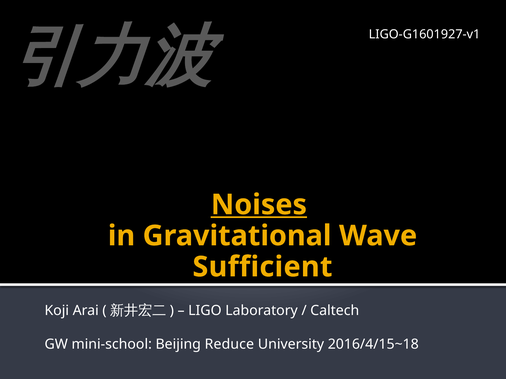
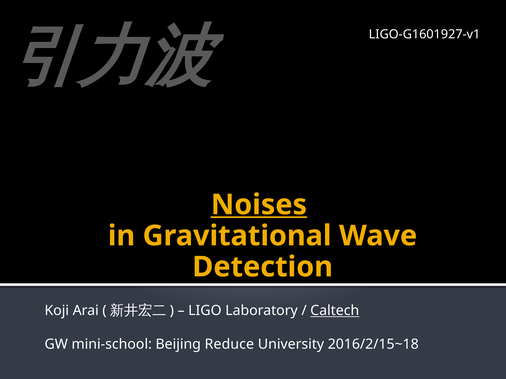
Sufficient: Sufficient -> Detection
Caltech underline: none -> present
2016/4/15~18: 2016/4/15~18 -> 2016/2/15~18
